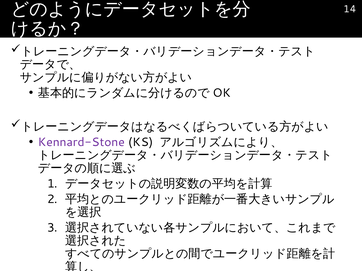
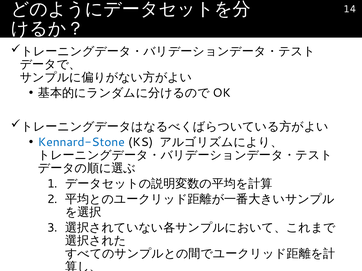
Kennard-Stone colour: purple -> blue
